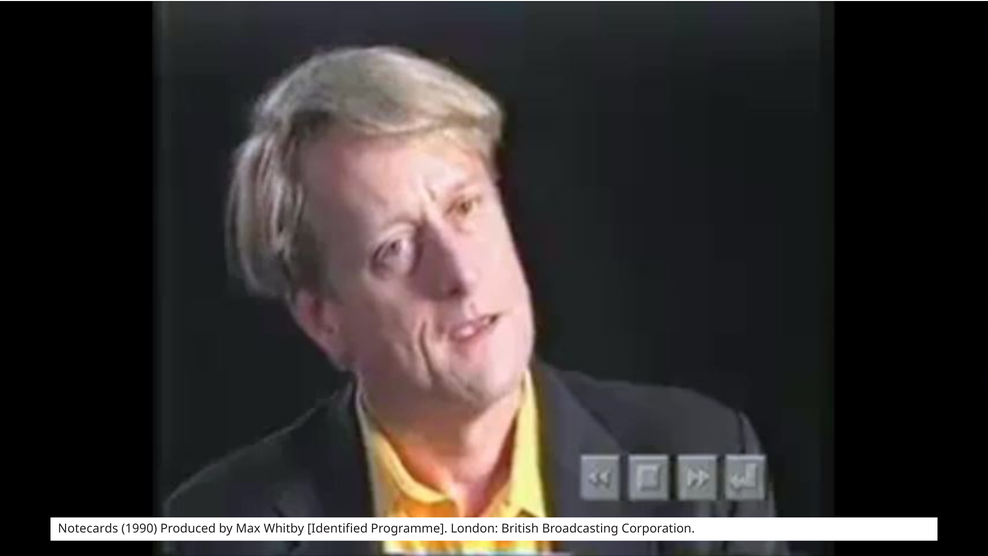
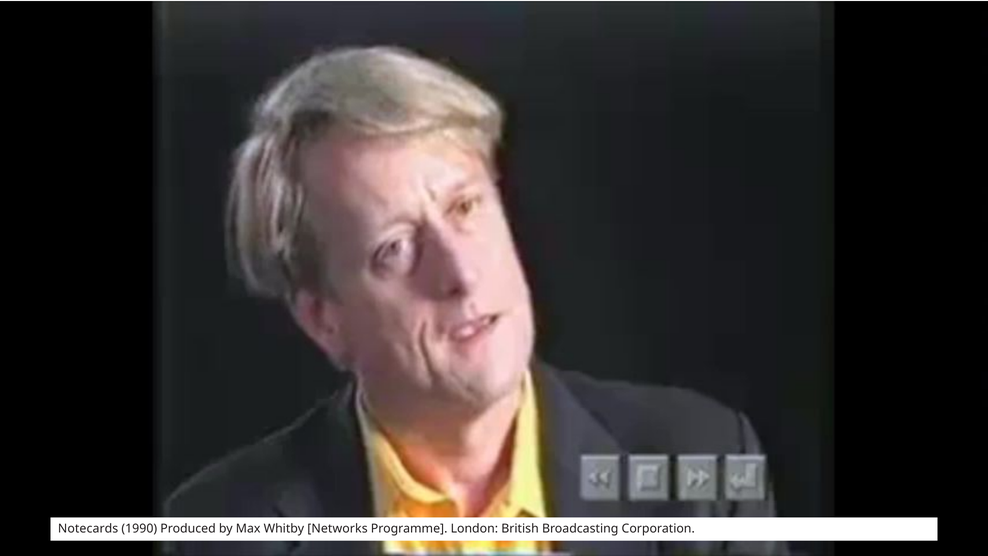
Identified: Identified -> Networks
